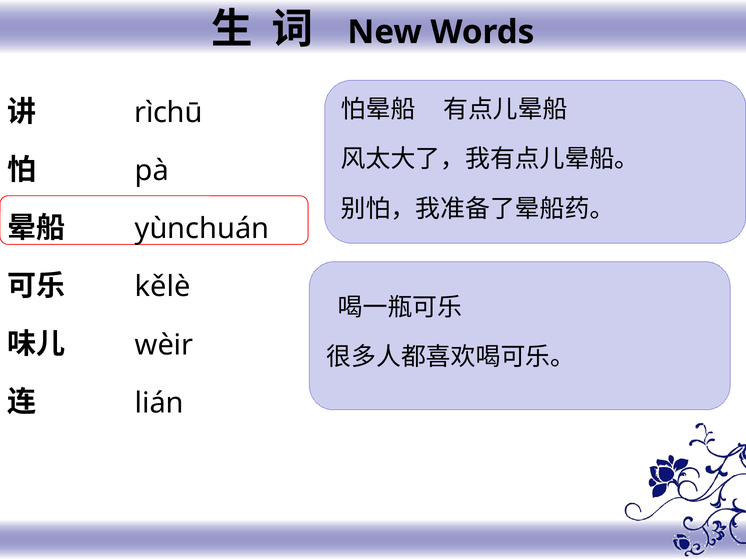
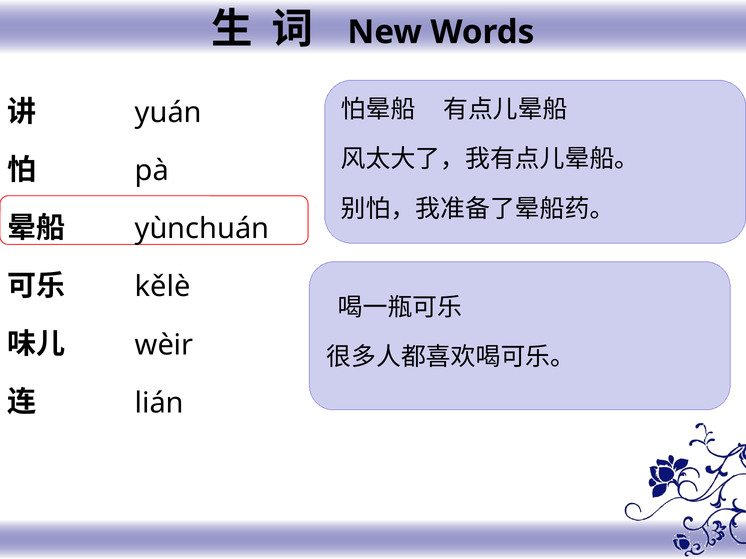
rìchū: rìchū -> yuán
